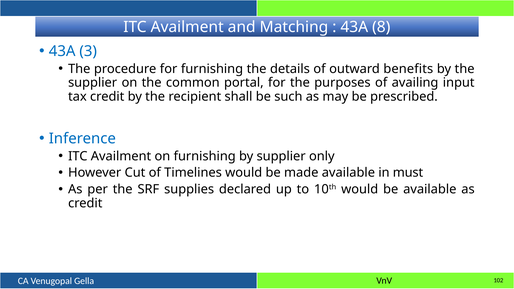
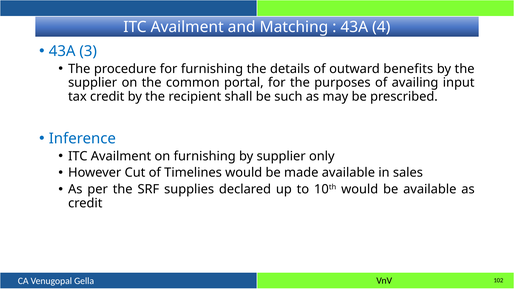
8: 8 -> 4
must: must -> sales
